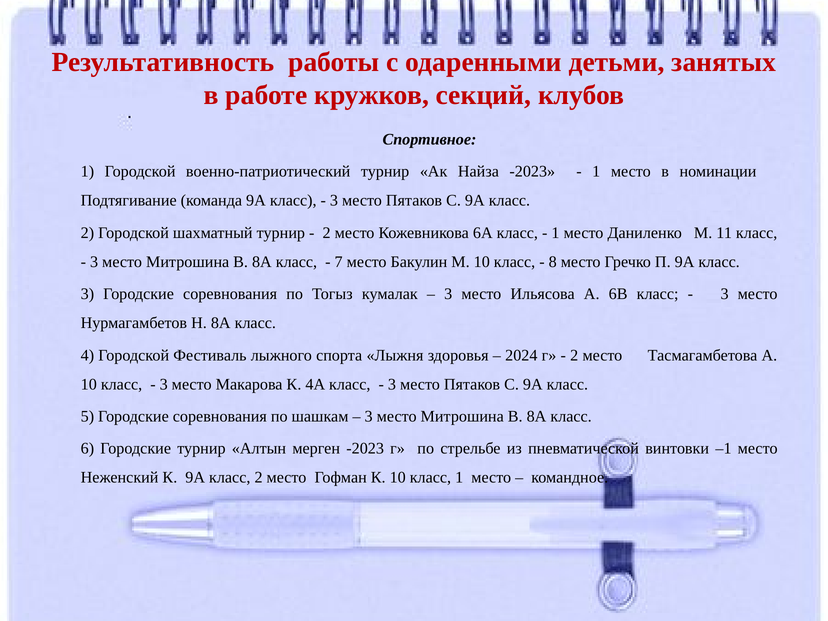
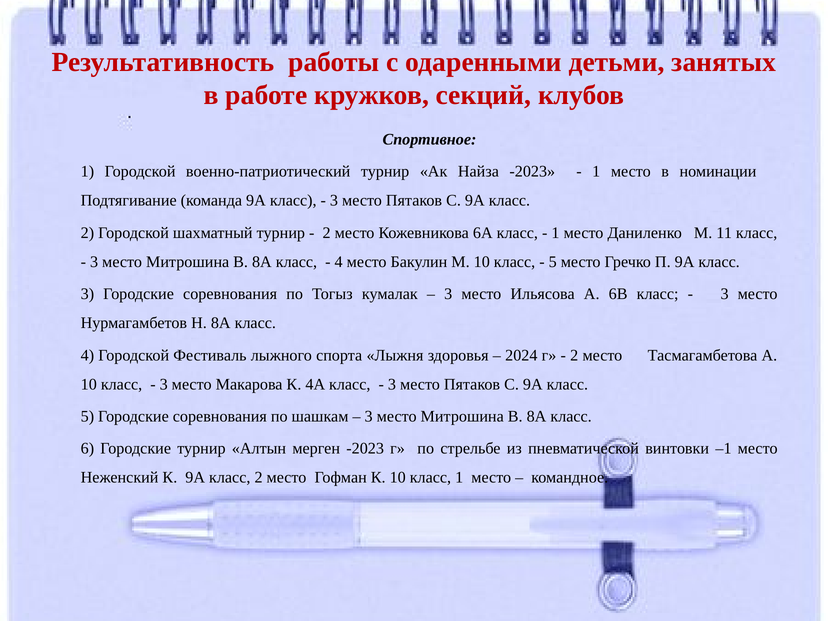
7 at (339, 262): 7 -> 4
8 at (553, 262): 8 -> 5
